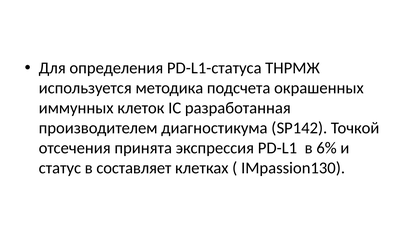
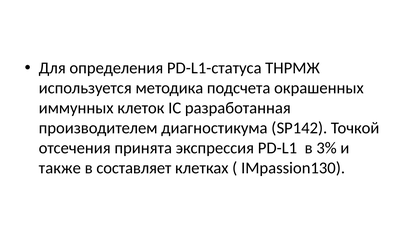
6%: 6% -> 3%
статус: статус -> также
